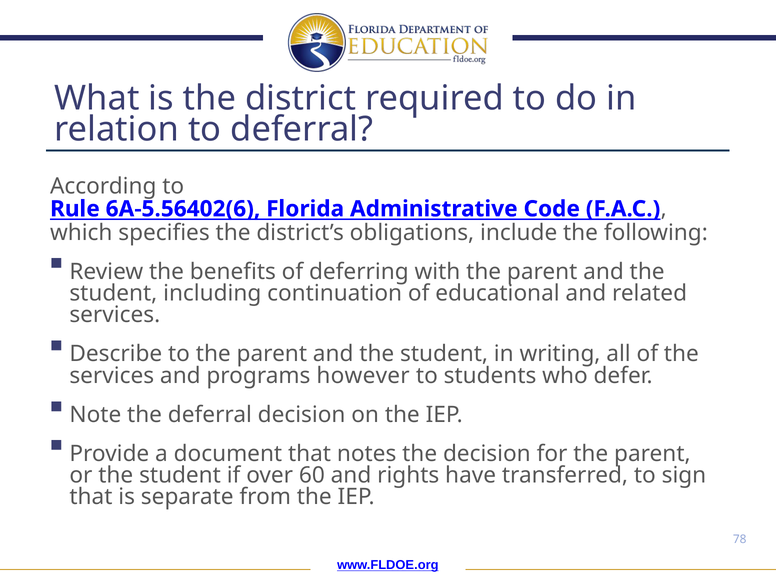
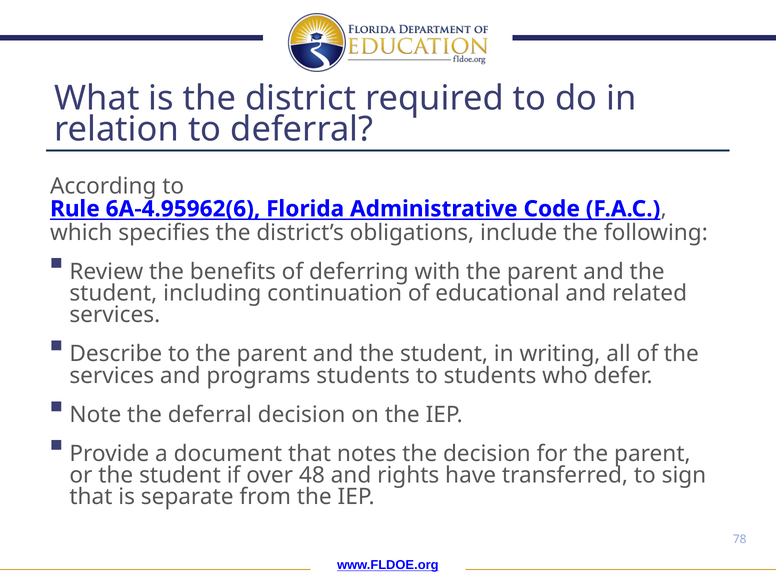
6A-5.56402(6: 6A-5.56402(6 -> 6A-4.95962(6
programs however: however -> students
60: 60 -> 48
